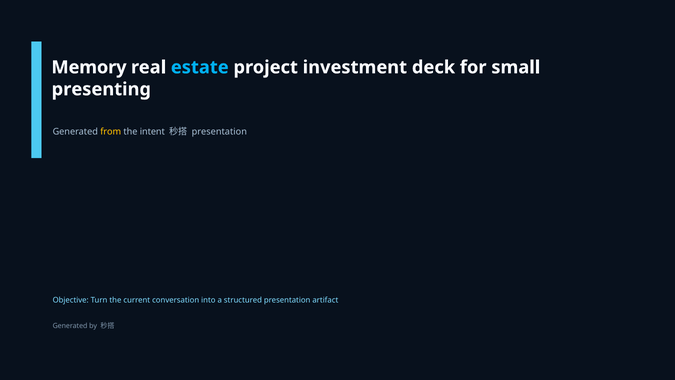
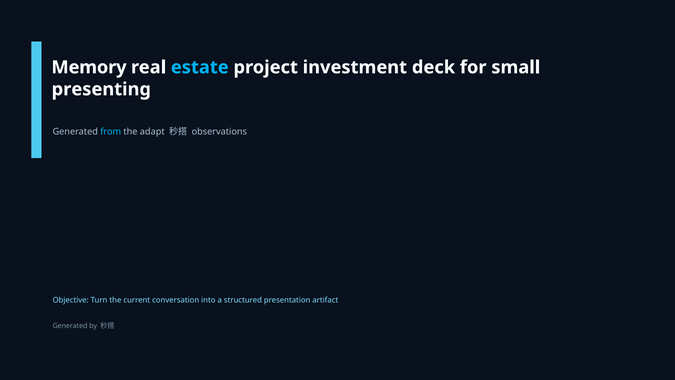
from colour: yellow -> light blue
intent: intent -> adapt
presentation at (219, 132): presentation -> observations
